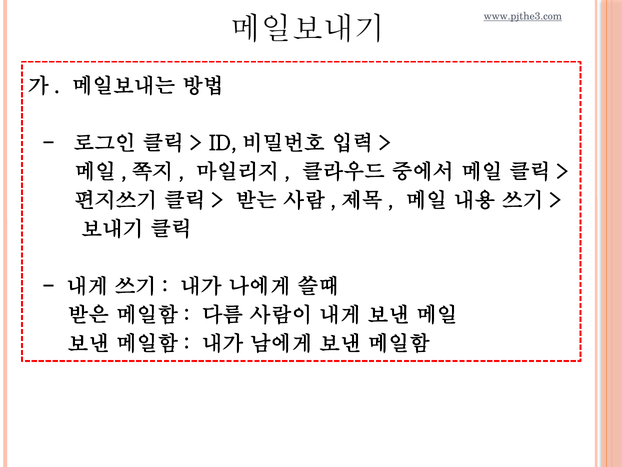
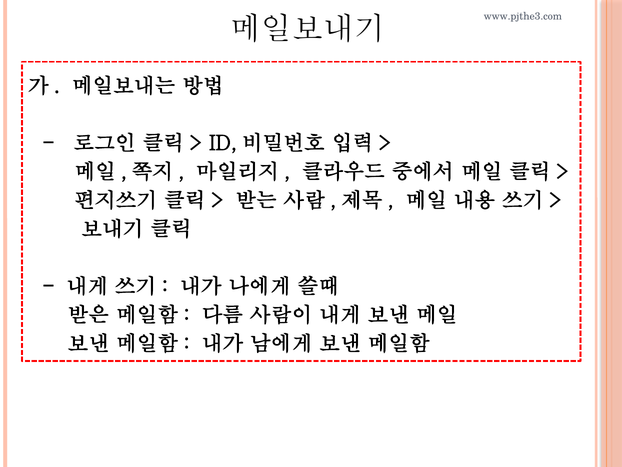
www.pjthe3.com underline: present -> none
